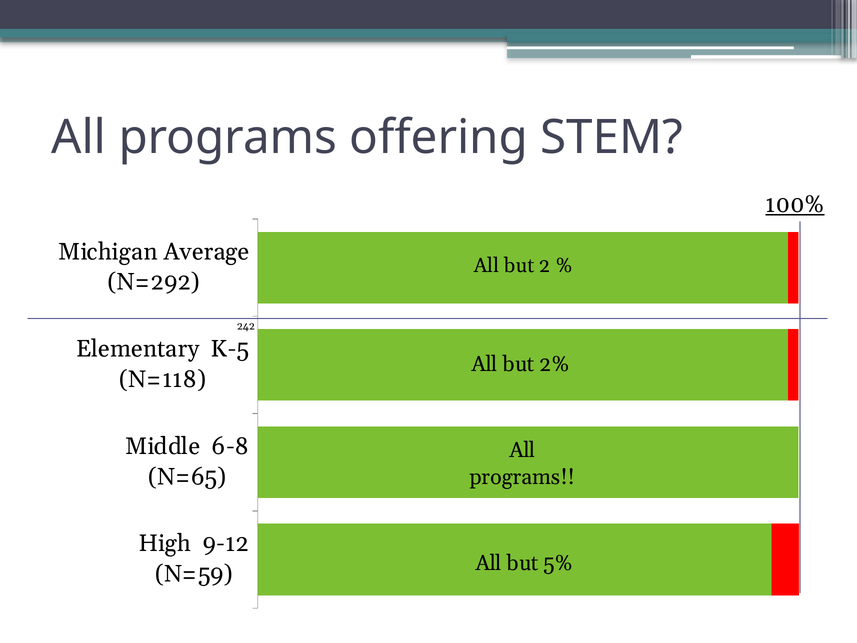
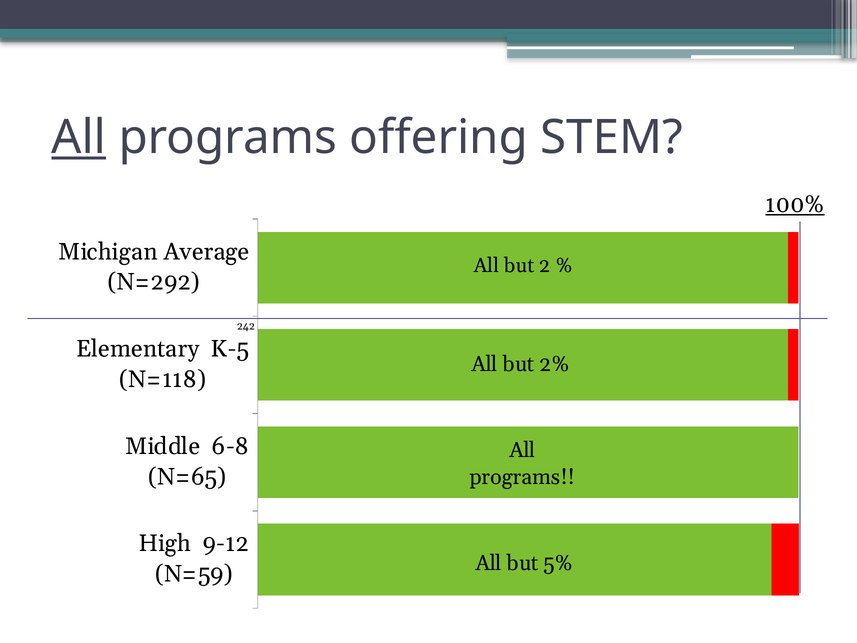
All at (79, 137) underline: none -> present
